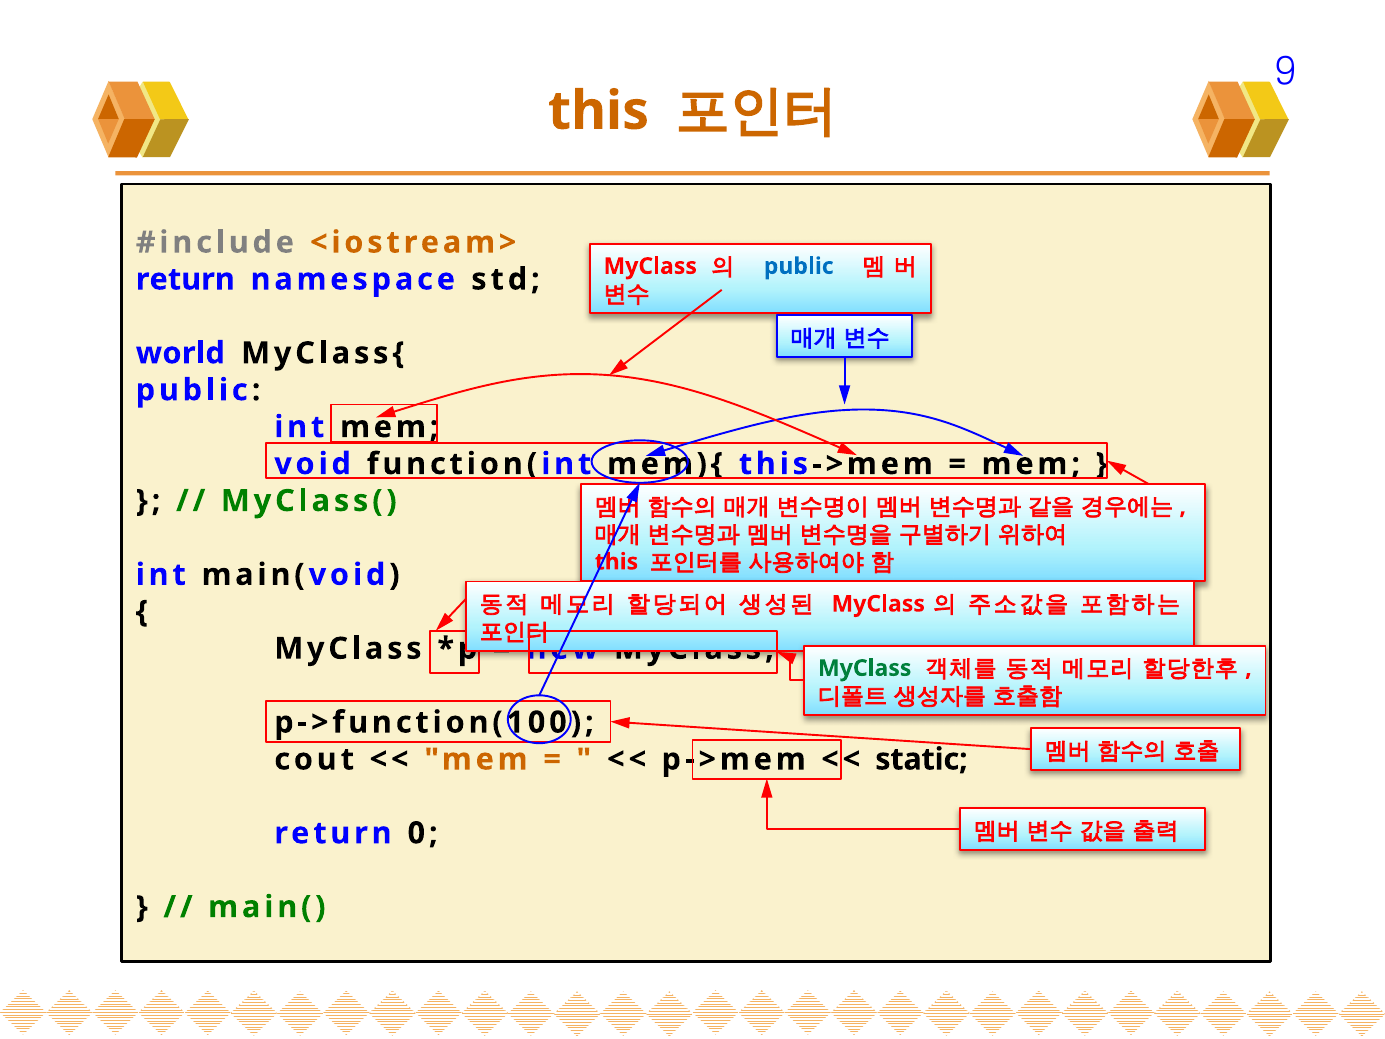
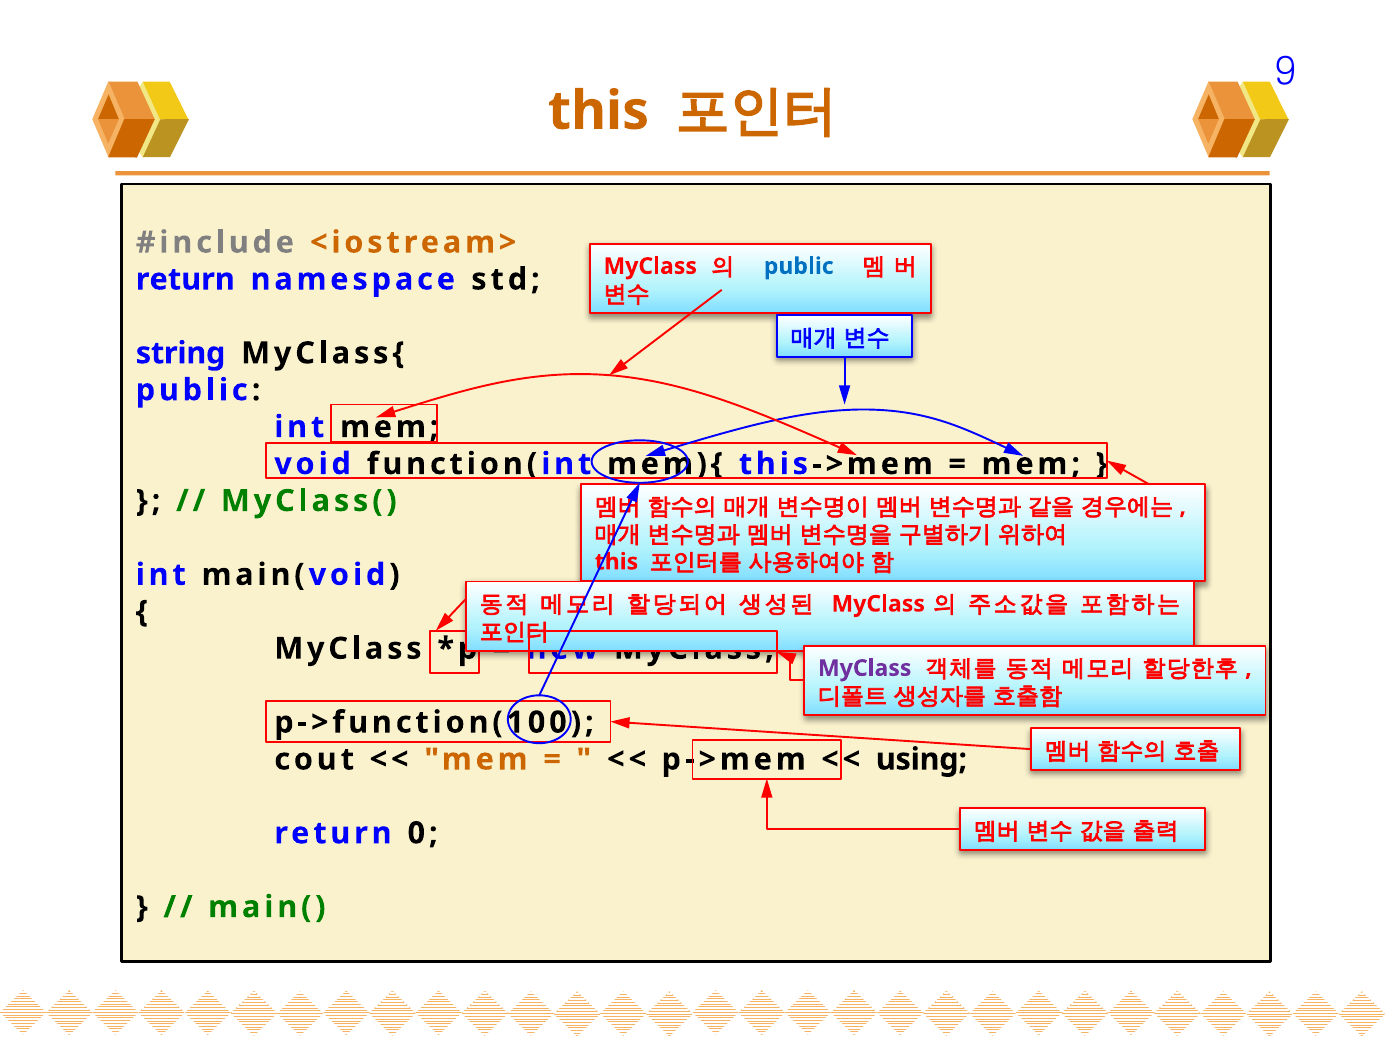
world: world -> string
MyClass at (865, 668) colour: green -> purple
static: static -> using
